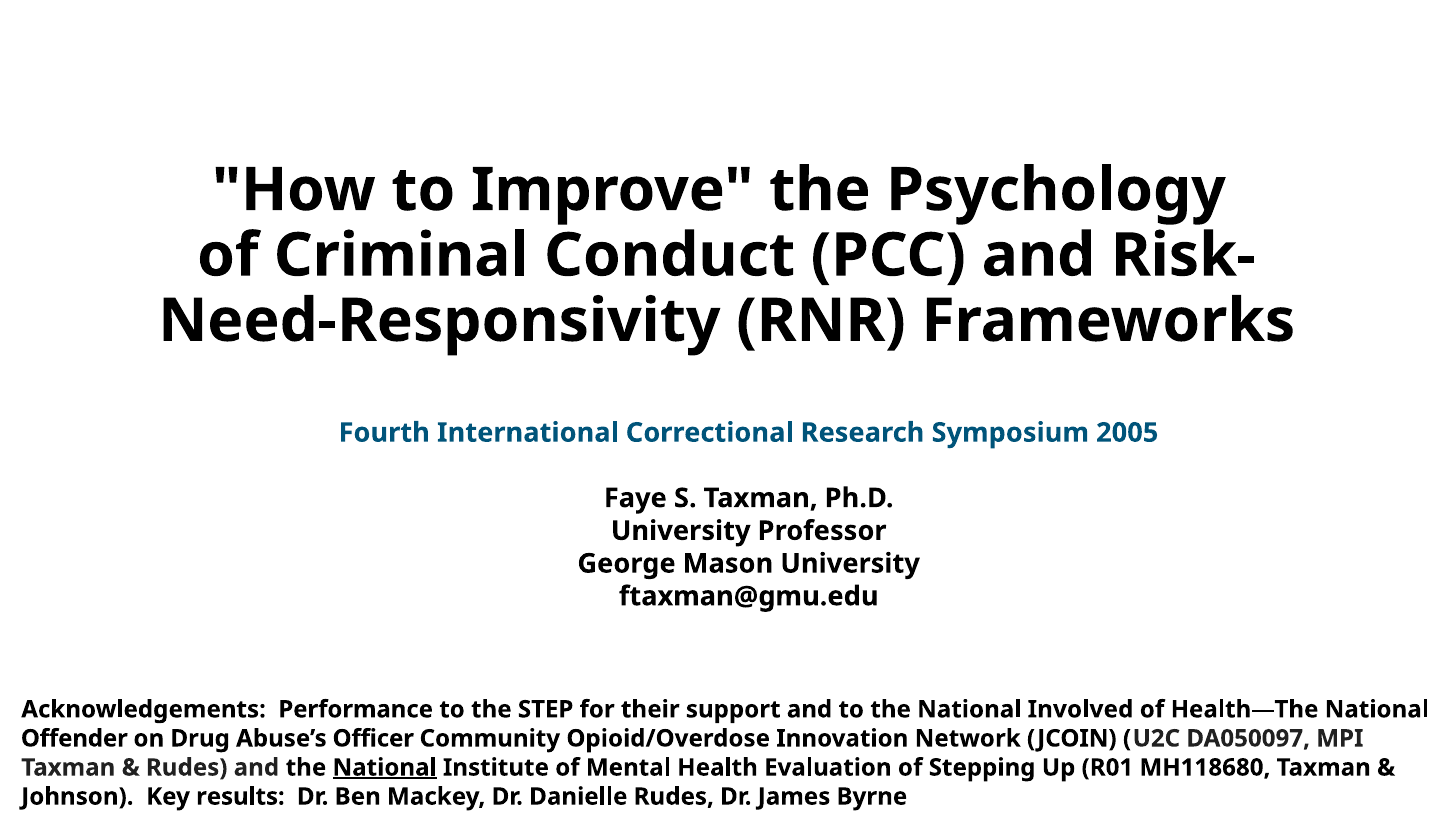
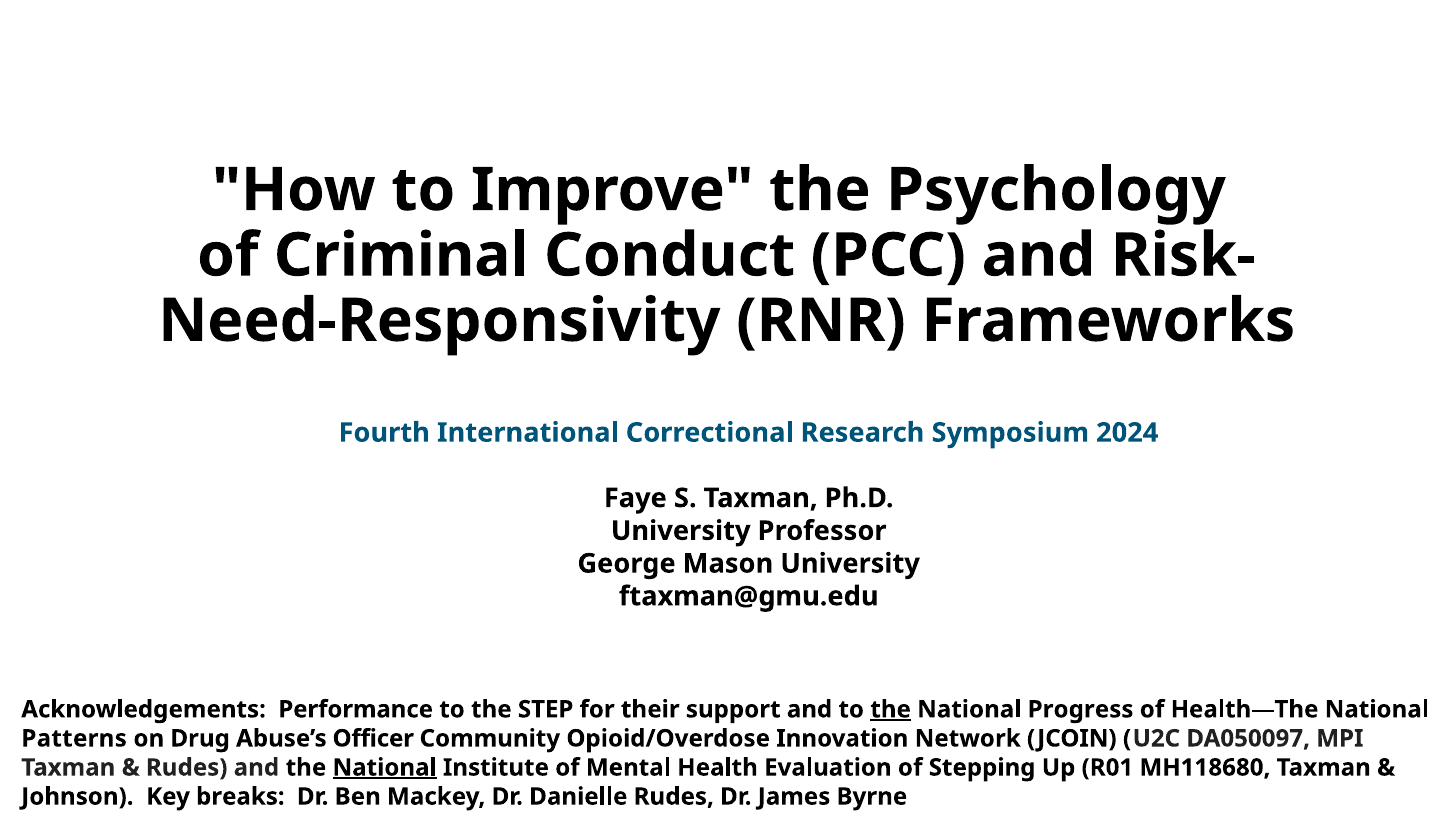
2005: 2005 -> 2024
the at (891, 709) underline: none -> present
Involved: Involved -> Progress
Offender: Offender -> Patterns
results: results -> breaks
